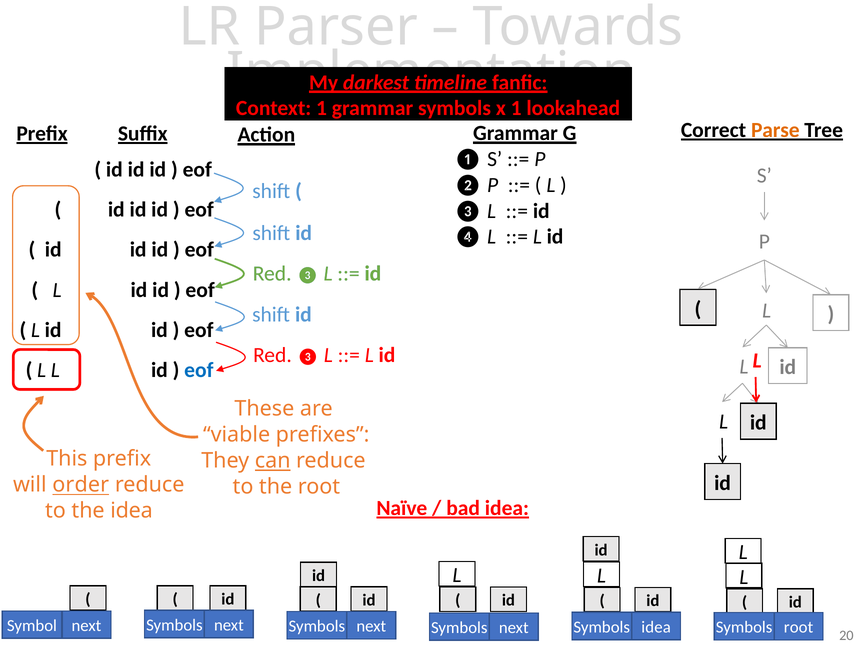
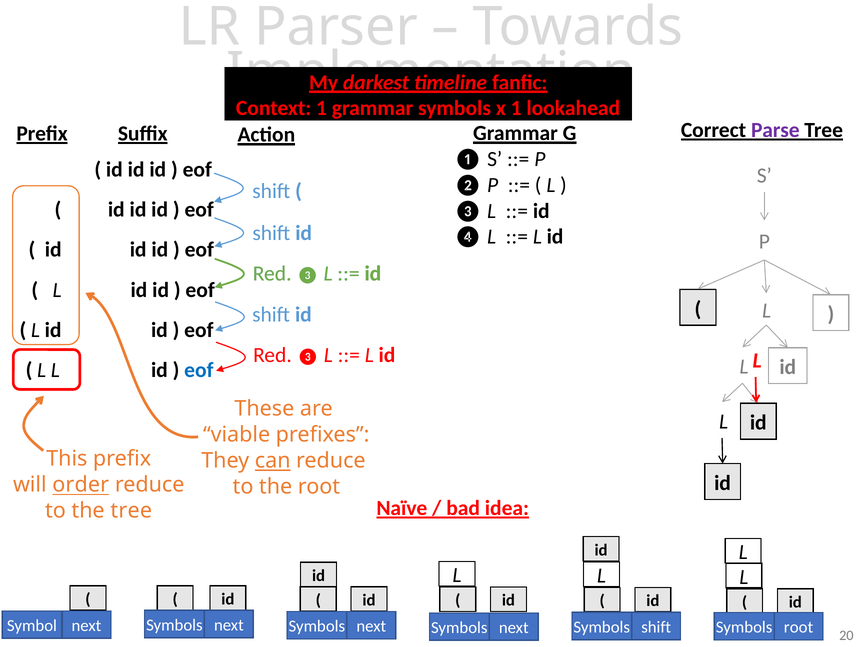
Parse colour: orange -> purple
the idea: idea -> tree
Symbols idea: idea -> shift
